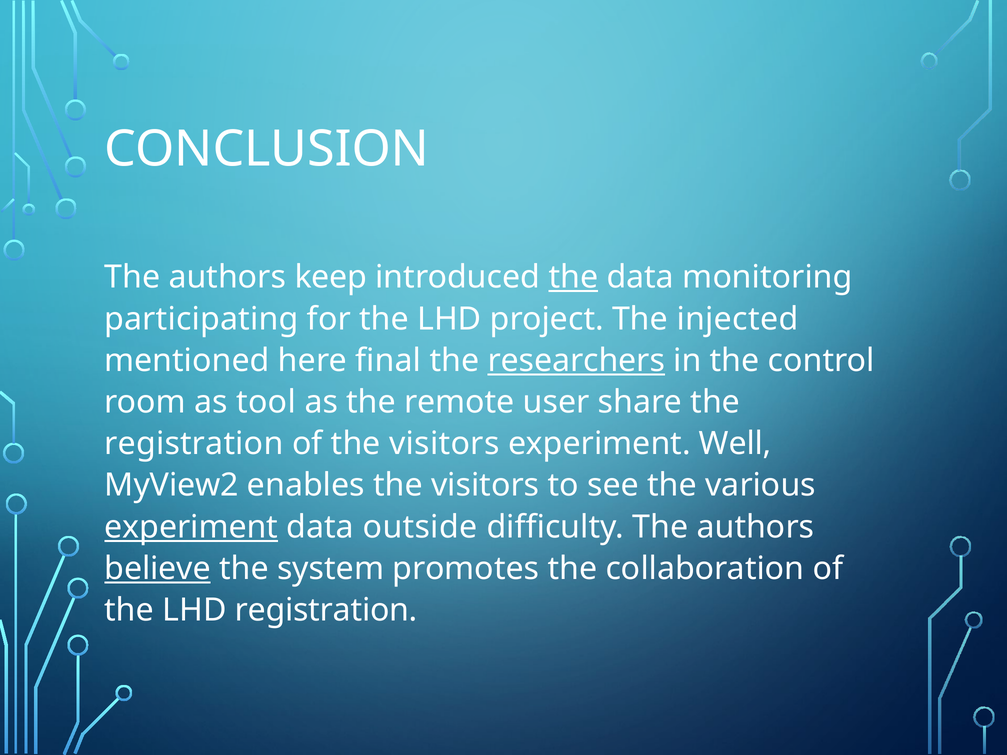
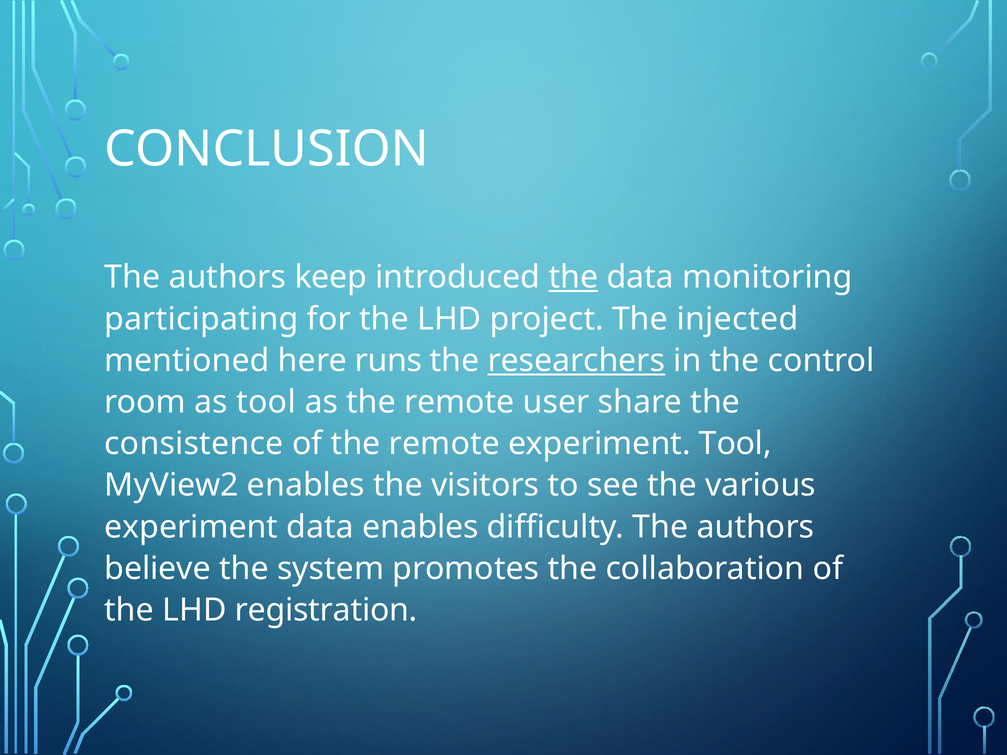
final: final -> runs
registration at (194, 444): registration -> consistence
of the visitors: visitors -> remote
experiment Well: Well -> Tool
experiment at (191, 527) underline: present -> none
data outside: outside -> enables
believe underline: present -> none
